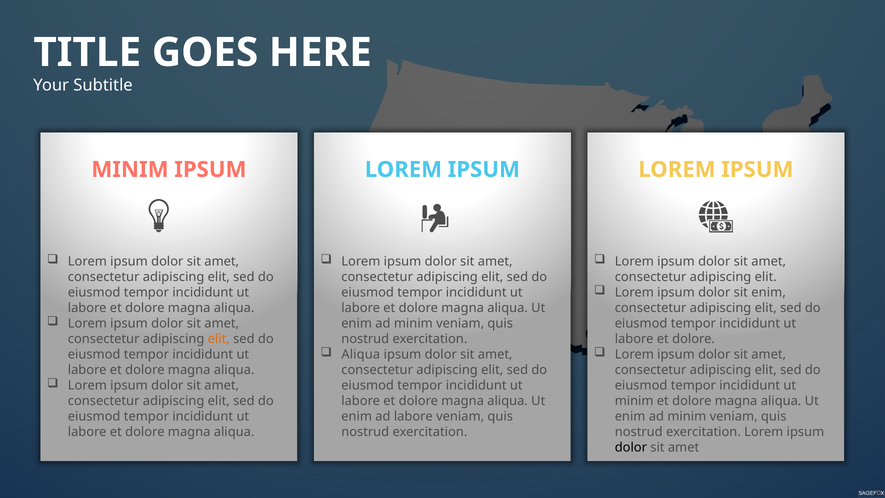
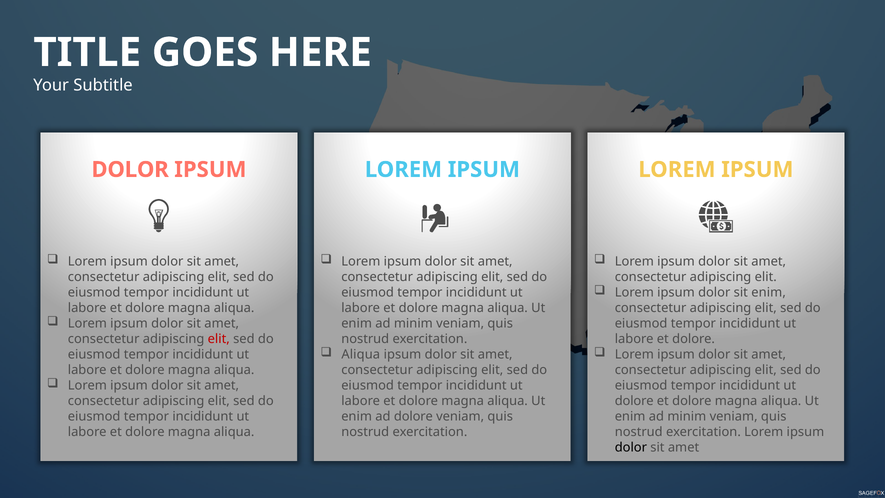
MINIM at (130, 170): MINIM -> DOLOR
elit at (219, 339) colour: orange -> red
minim at (634, 401): minim -> dolore
ad labore: labore -> dolore
